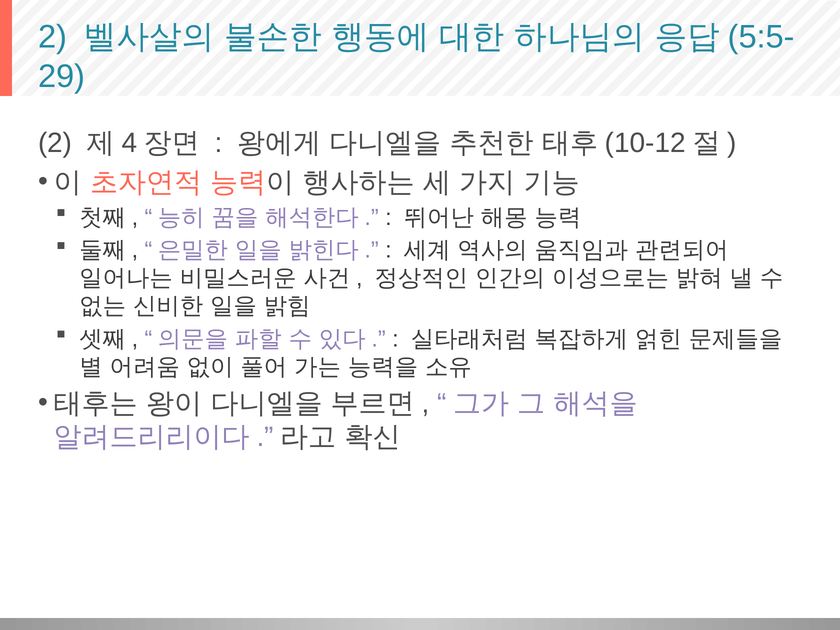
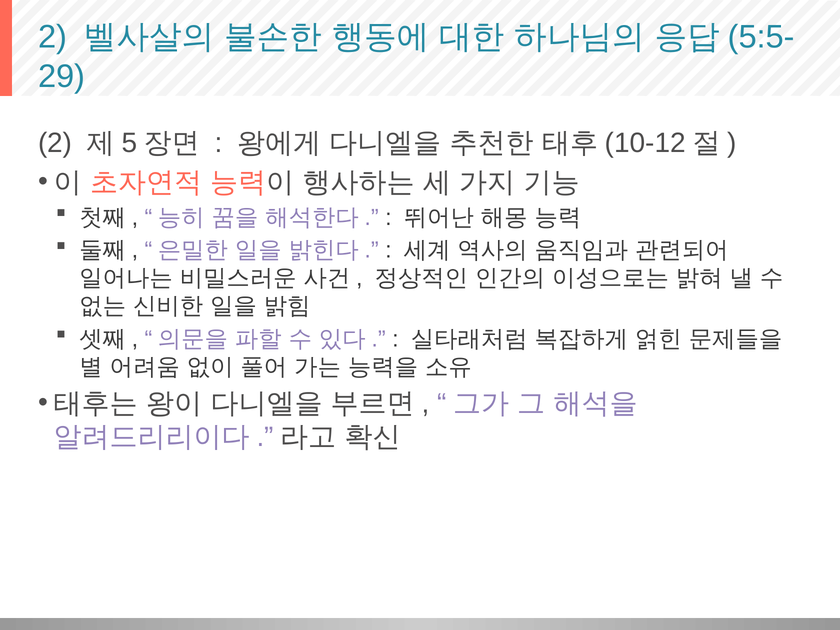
4: 4 -> 5
